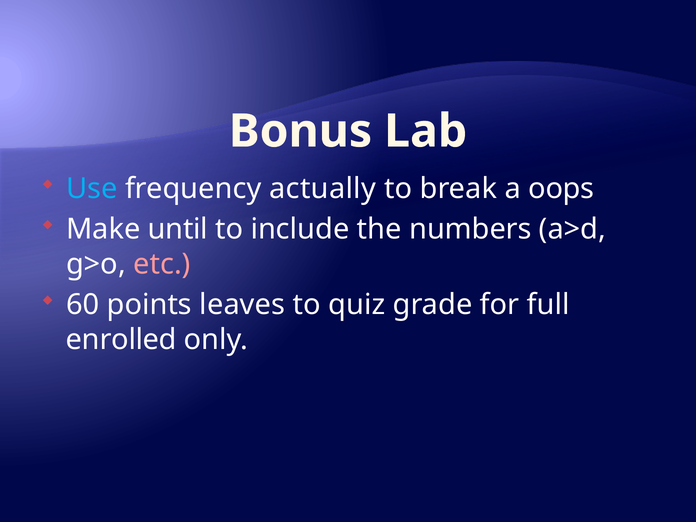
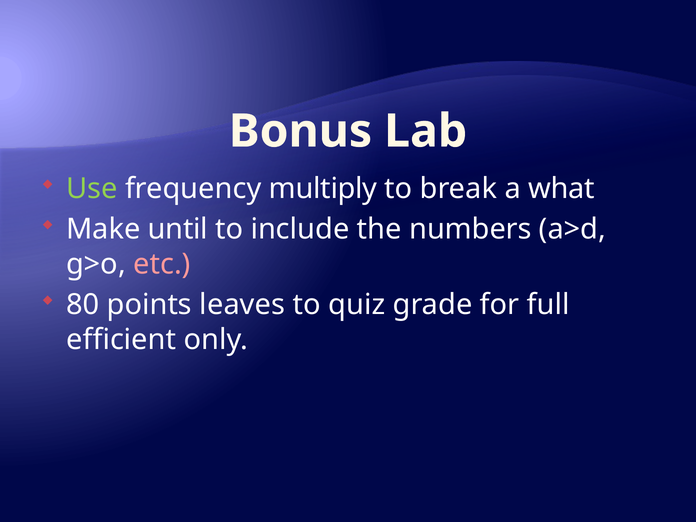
Use colour: light blue -> light green
actually: actually -> multiply
oops: oops -> what
60: 60 -> 80
enrolled: enrolled -> efficient
